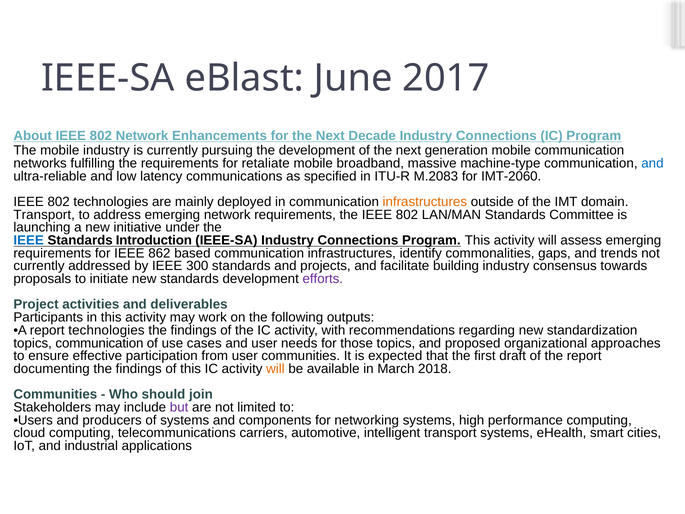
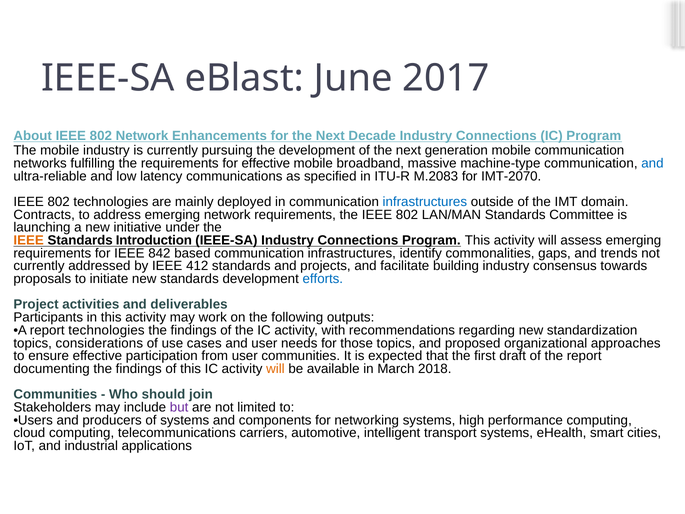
for retaliate: retaliate -> effective
IMT-2060: IMT-2060 -> IMT-2070
infrastructures at (425, 202) colour: orange -> blue
Transport at (44, 215): Transport -> Contracts
IEEE at (29, 240) colour: blue -> orange
862: 862 -> 842
300: 300 -> 412
efforts colour: purple -> blue
topics communication: communication -> considerations
